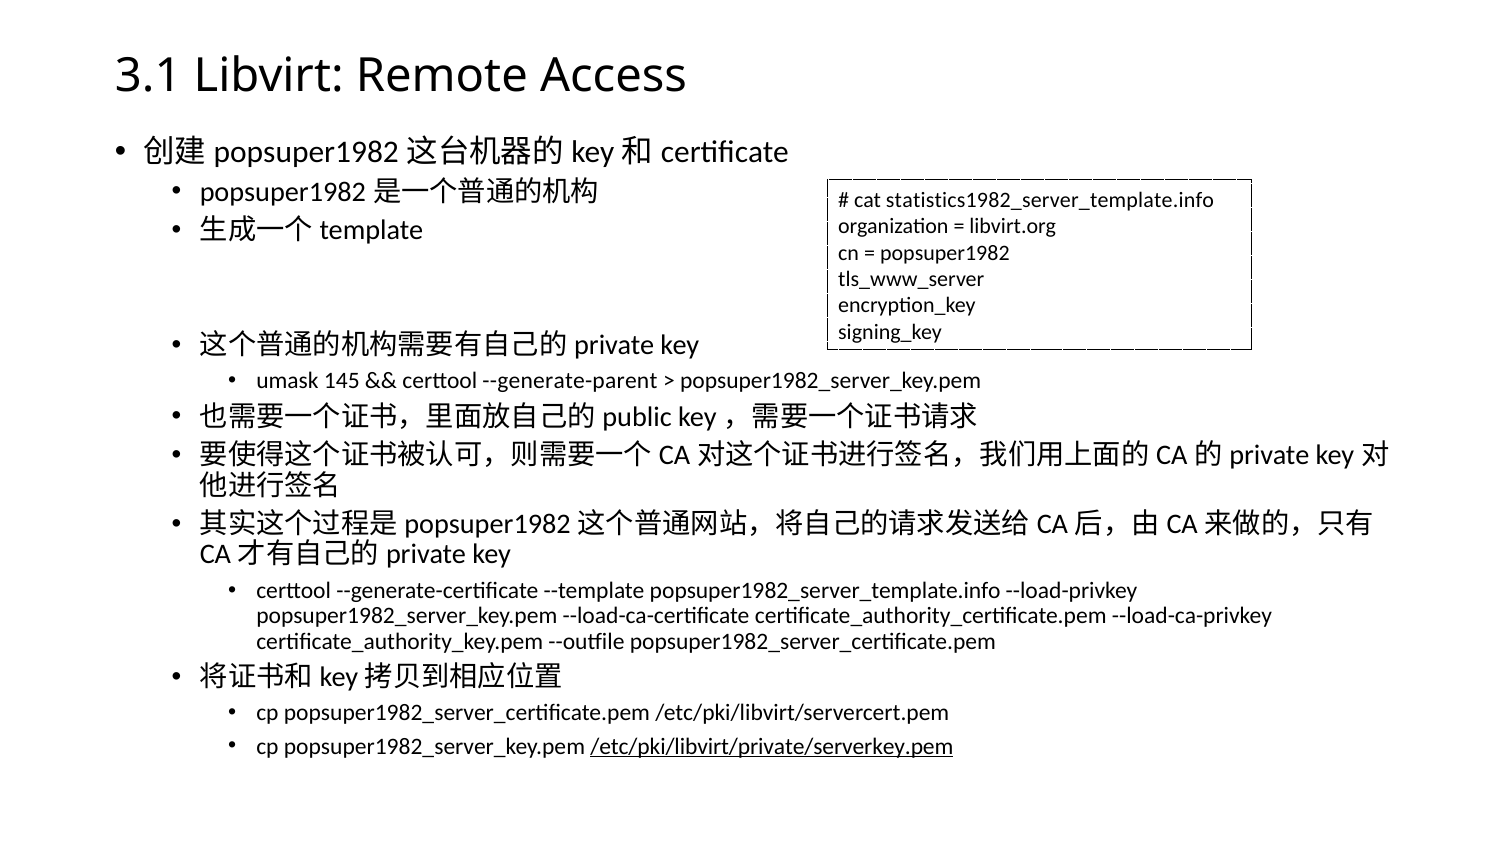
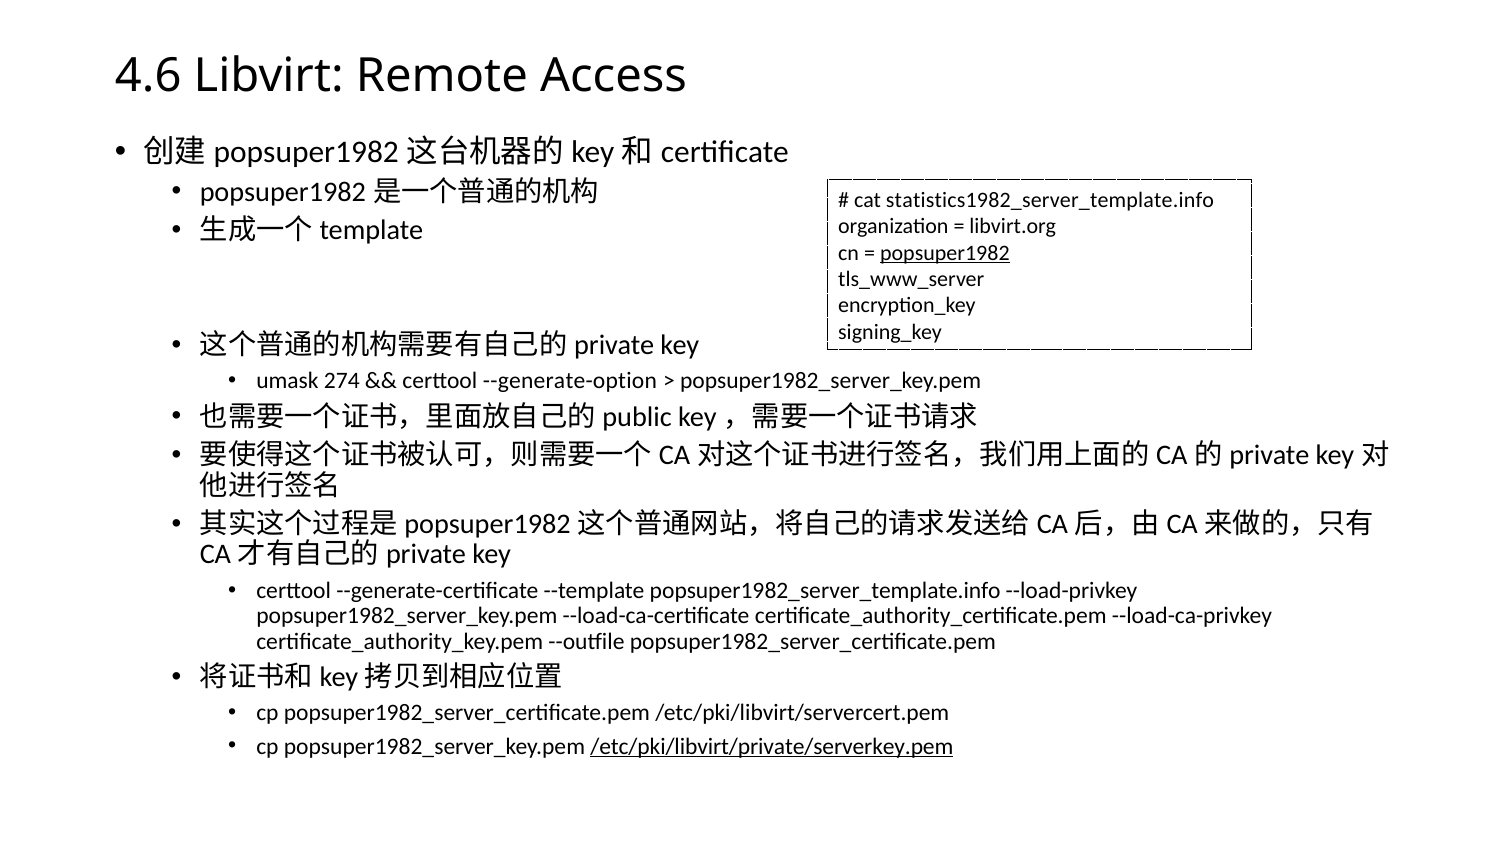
3.1: 3.1 -> 4.6
popsuper1982 underline: none -> present
145: 145 -> 274
--generate-parent: --generate-parent -> --generate-option
